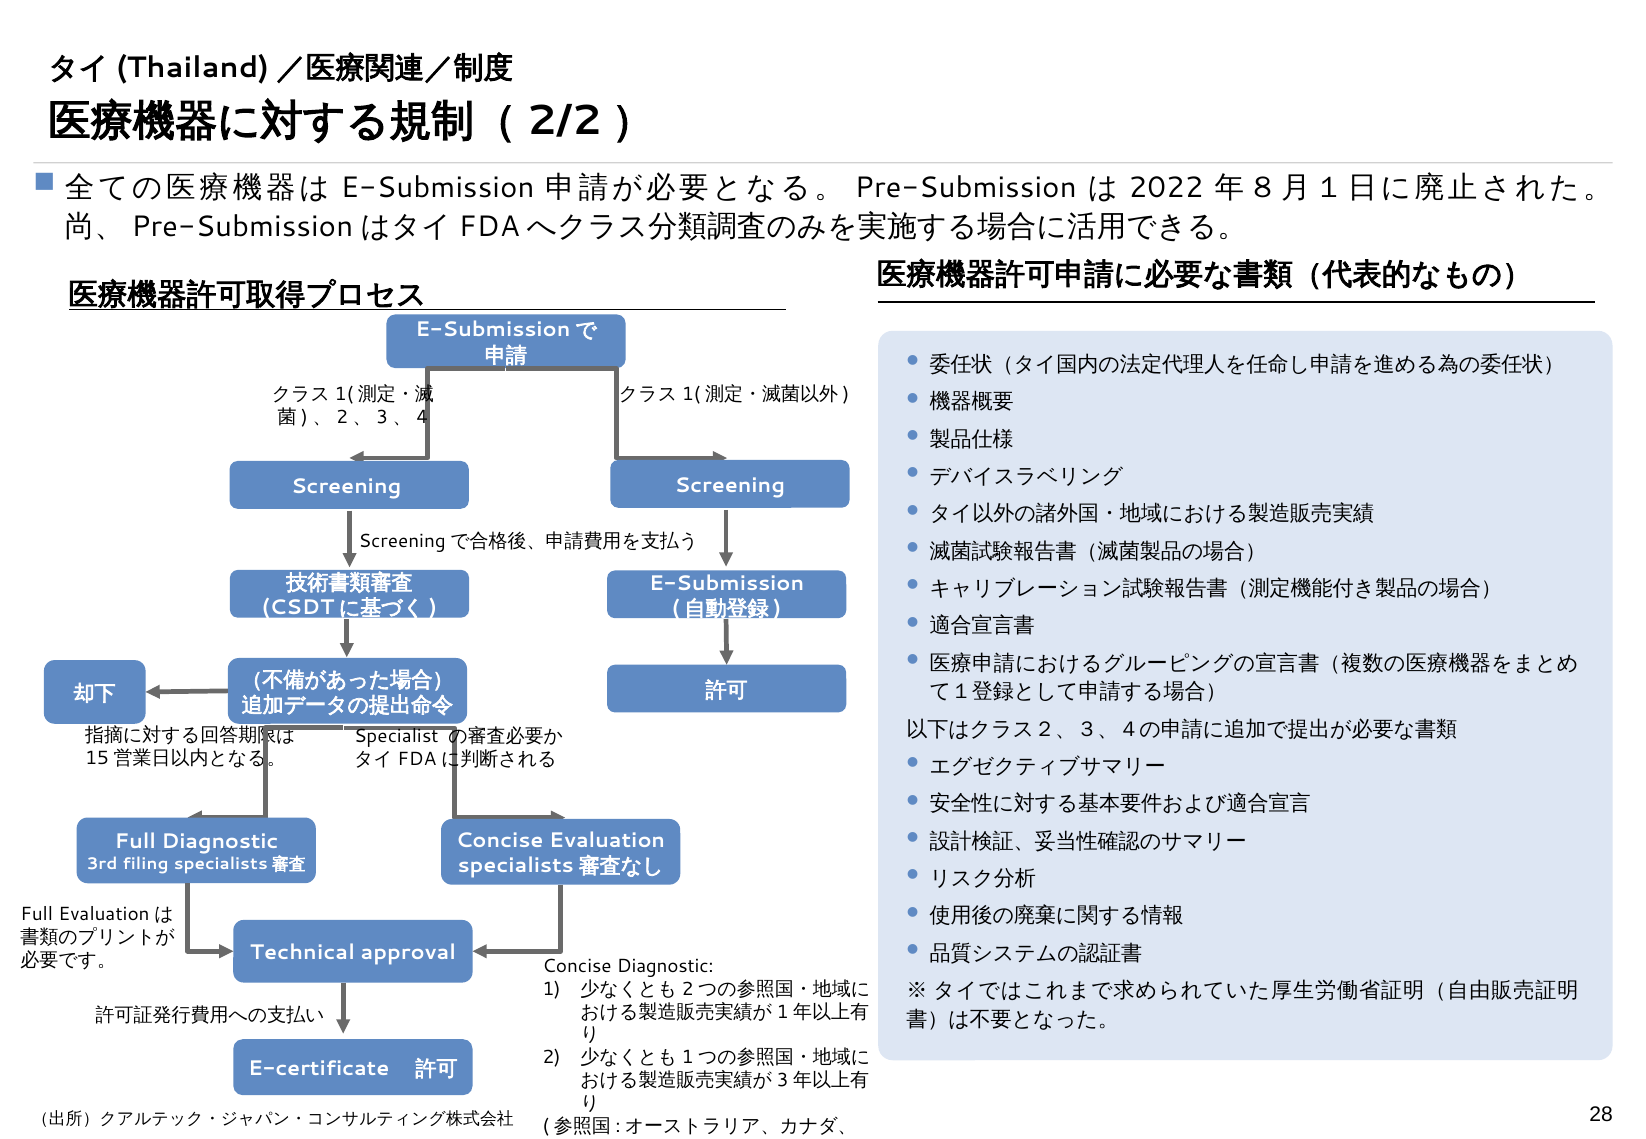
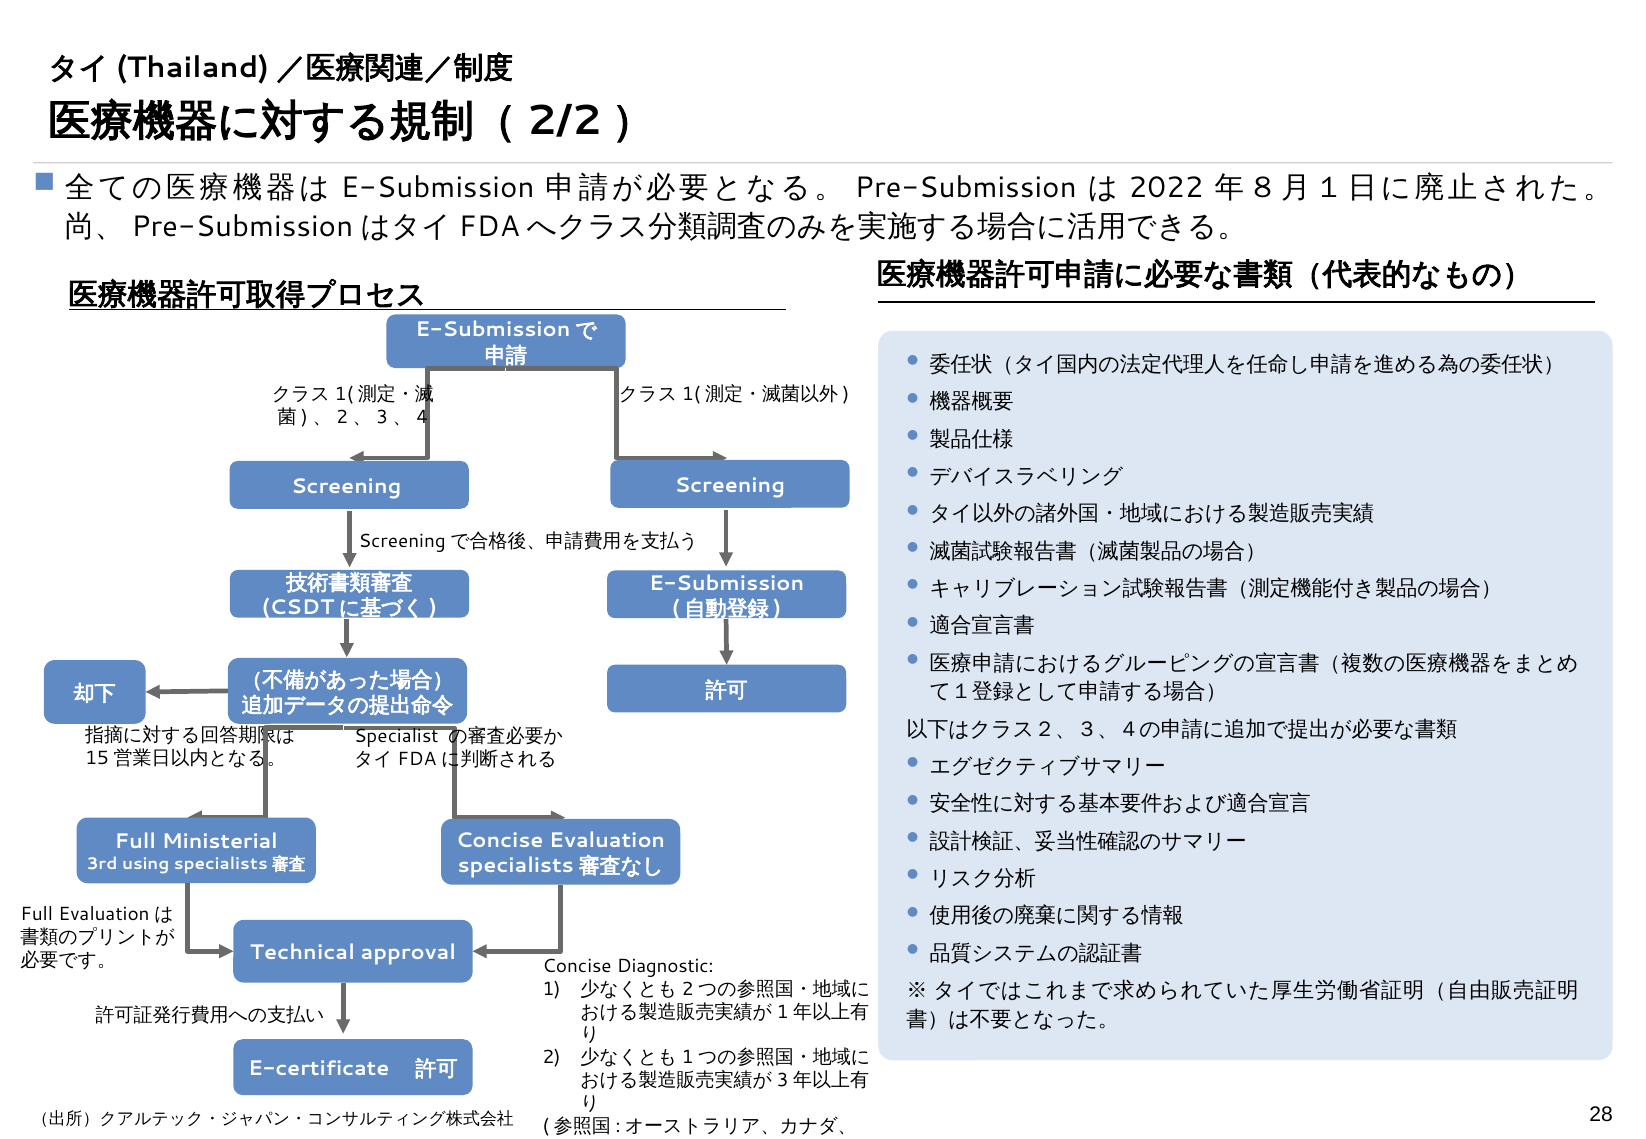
Full Diagnostic: Diagnostic -> Ministerial
filing: filing -> using
